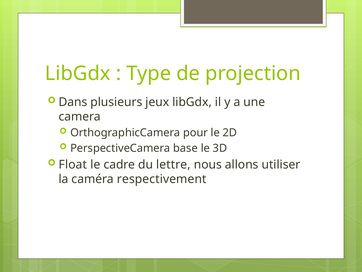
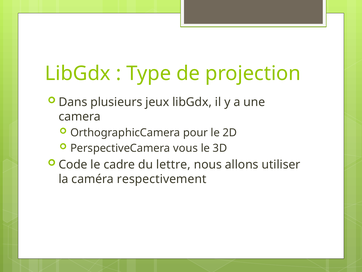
base: base -> vous
Float: Float -> Code
